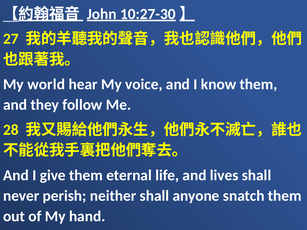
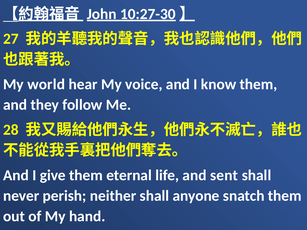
lives: lives -> sent
